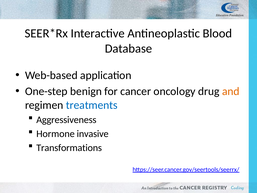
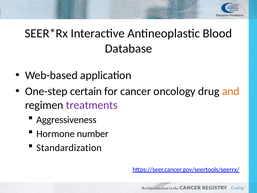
benign: benign -> certain
treatments colour: blue -> purple
invasive: invasive -> number
Transformations: Transformations -> Standardization
